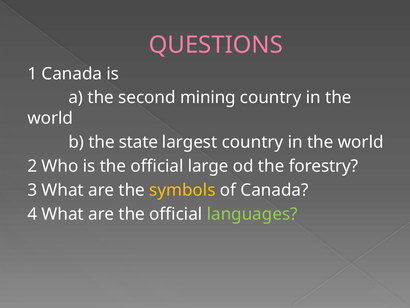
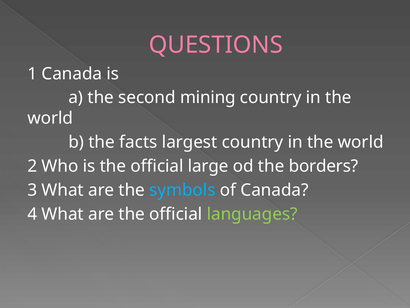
state: state -> facts
forestry: forestry -> borders
symbols colour: yellow -> light blue
